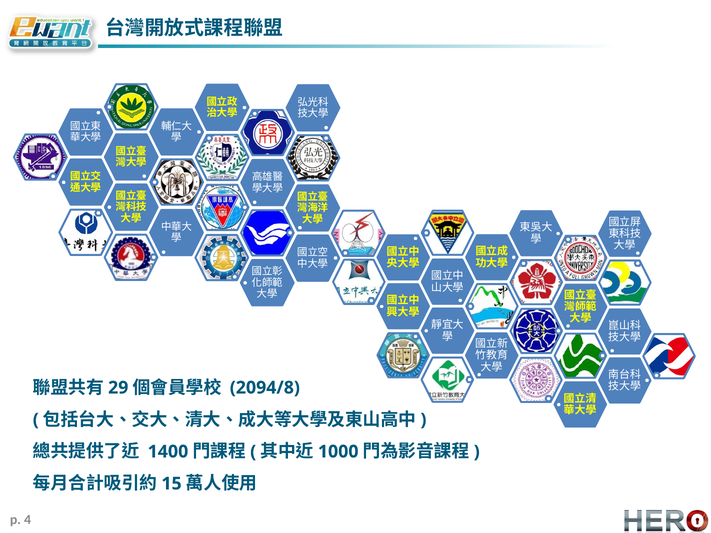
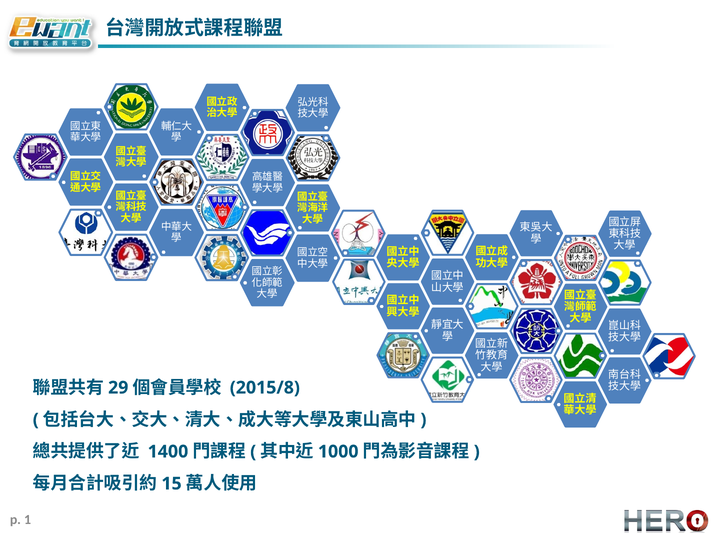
2094/8: 2094/8 -> 2015/8
4: 4 -> 1
